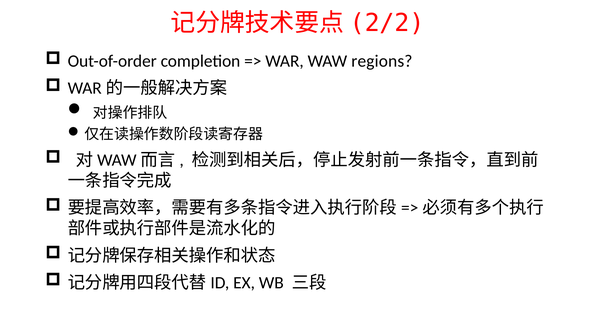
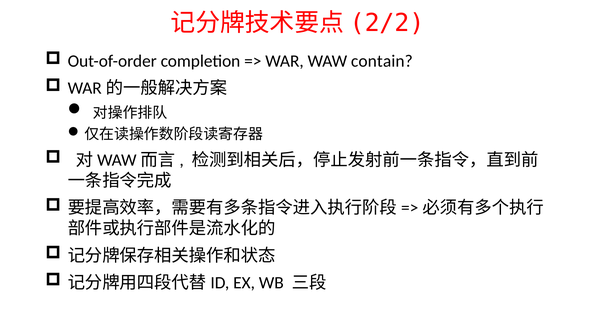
regions: regions -> contain
